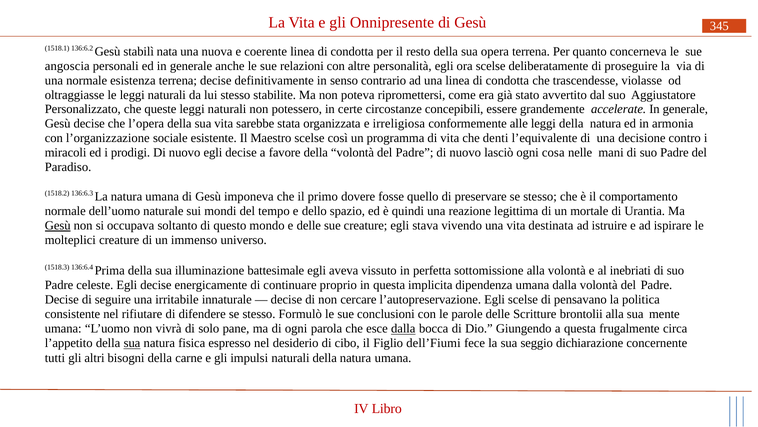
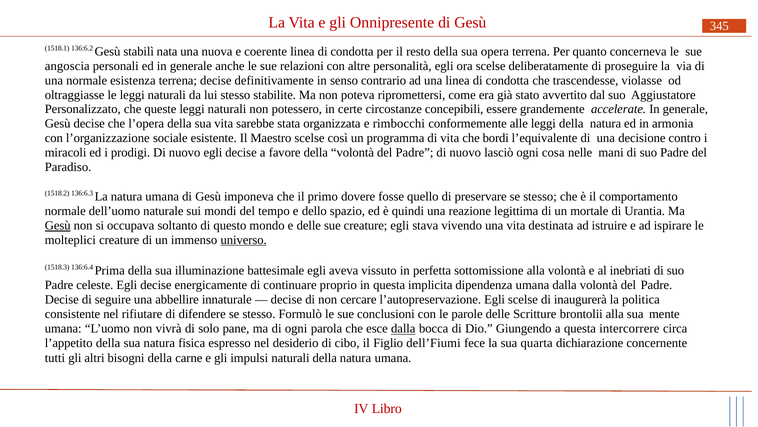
irreligiosa: irreligiosa -> rimbocchi
denti: denti -> bordi
universo underline: none -> present
irritabile: irritabile -> abbellire
pensavano: pensavano -> inaugurerà
frugalmente: frugalmente -> intercorrere
sua at (132, 343) underline: present -> none
seggio: seggio -> quarta
